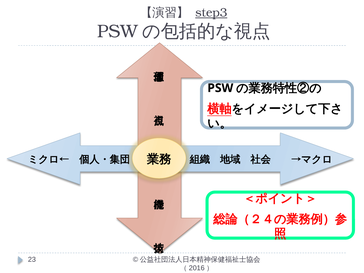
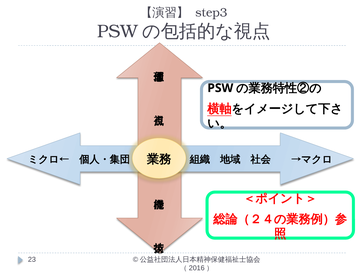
step3 underline: present -> none
